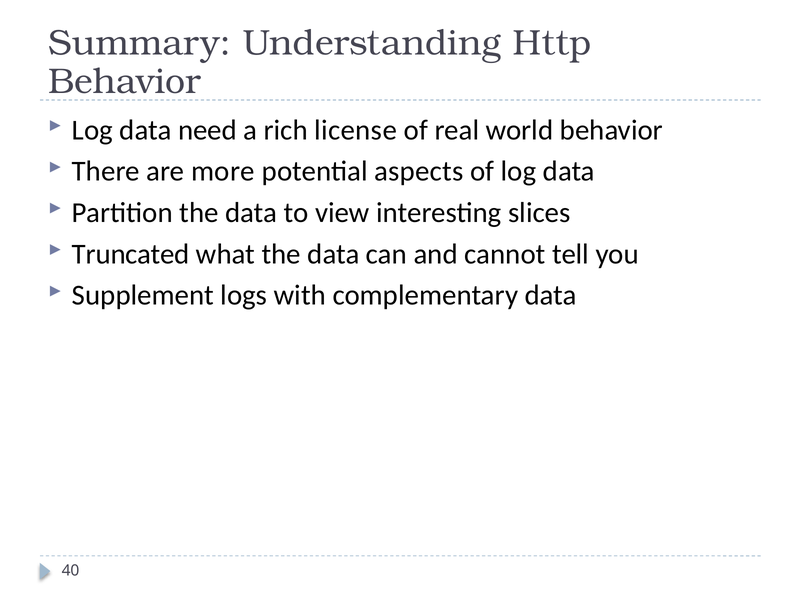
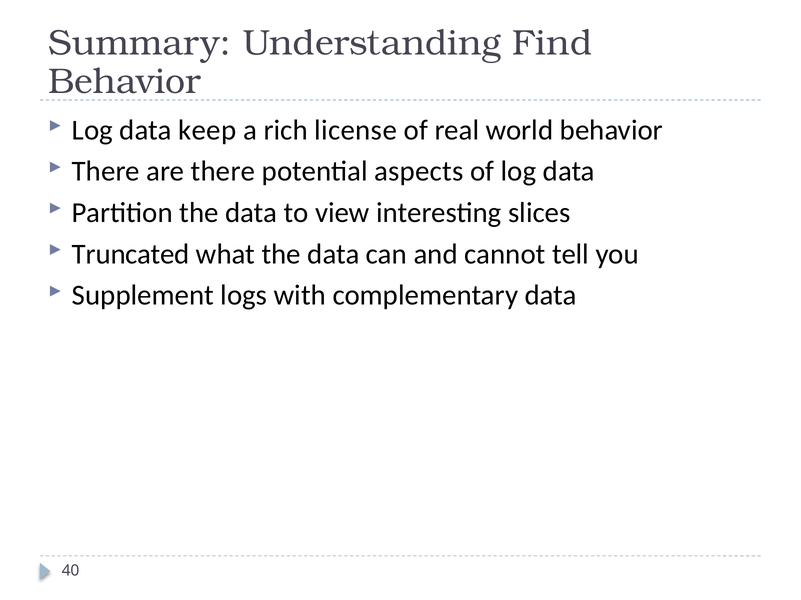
Http: Http -> Find
need: need -> keep
are more: more -> there
